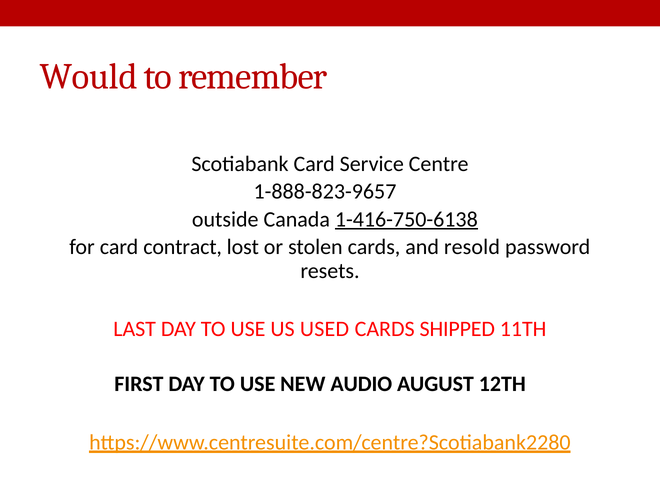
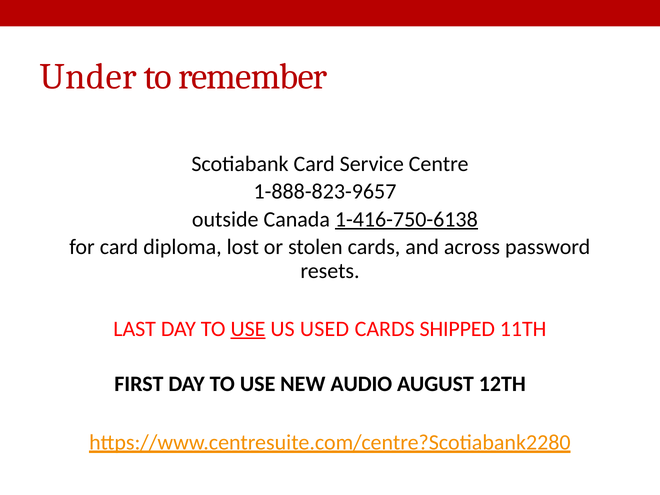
Would: Would -> Under
contract: contract -> diploma
resold: resold -> across
USE at (248, 329) underline: none -> present
